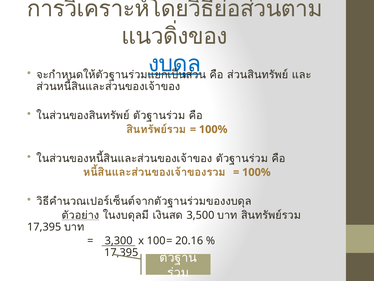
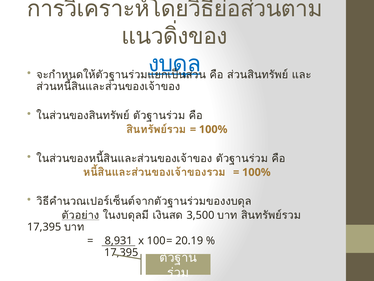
3,300: 3,300 -> 8,931
20.16: 20.16 -> 20.19
